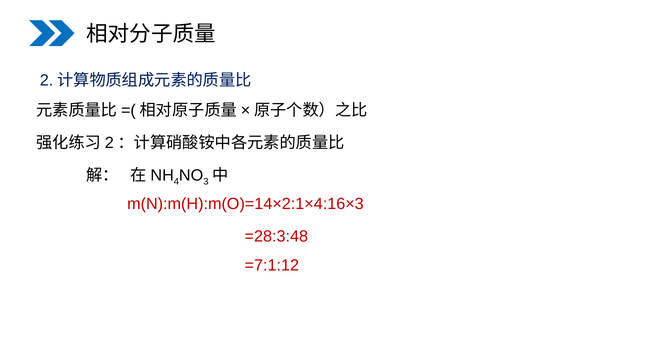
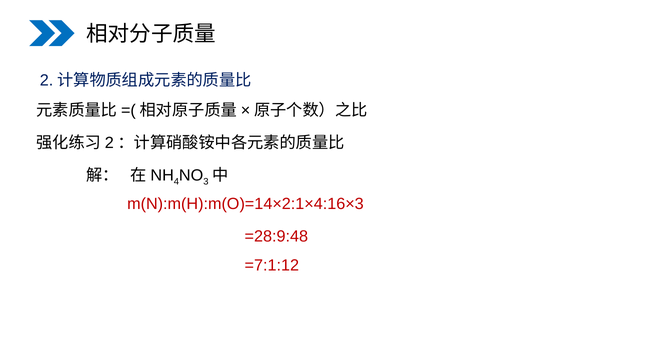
=28:3:48: =28:3:48 -> =28:9:48
